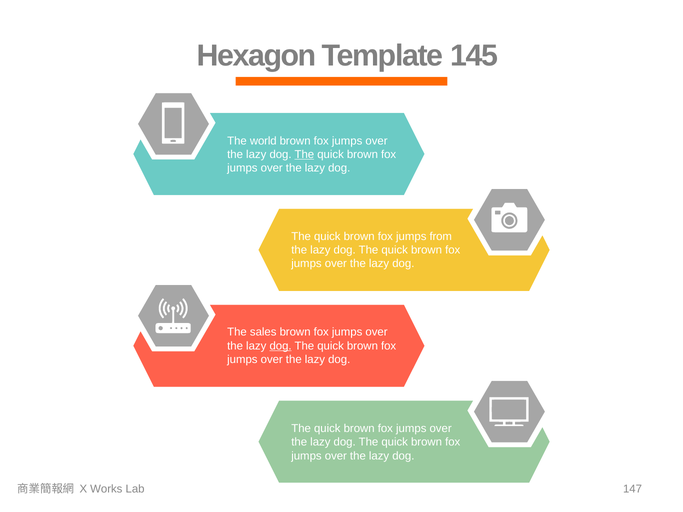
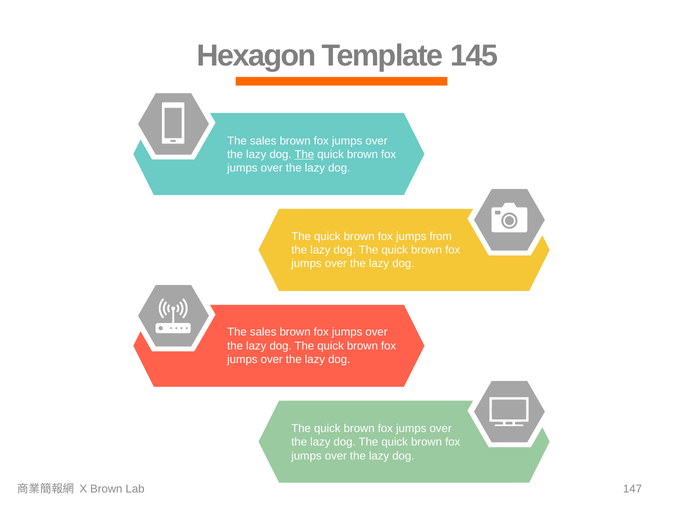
world at (263, 141): world -> sales
dog at (281, 346) underline: present -> none
X Works: Works -> Brown
